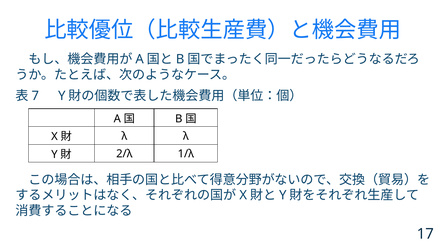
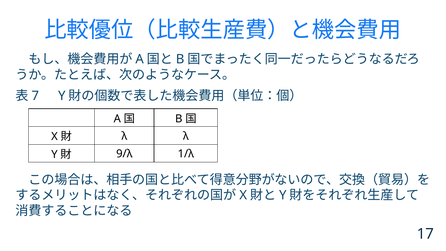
2/λ: 2/λ -> 9/λ
